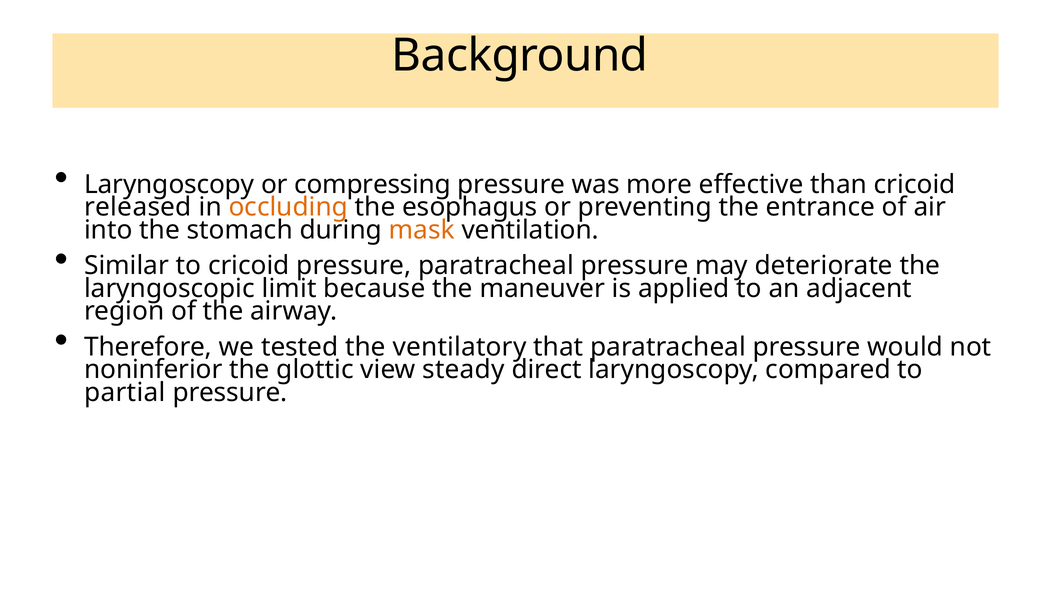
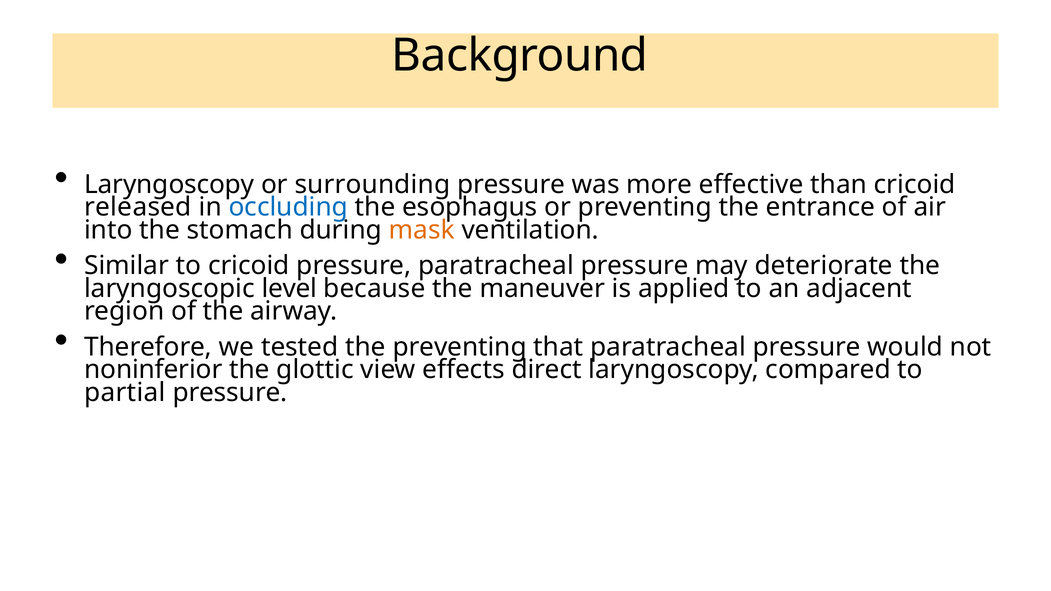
compressing: compressing -> surrounding
occluding colour: orange -> blue
limit: limit -> level
the ventilatory: ventilatory -> preventing
steady: steady -> effects
